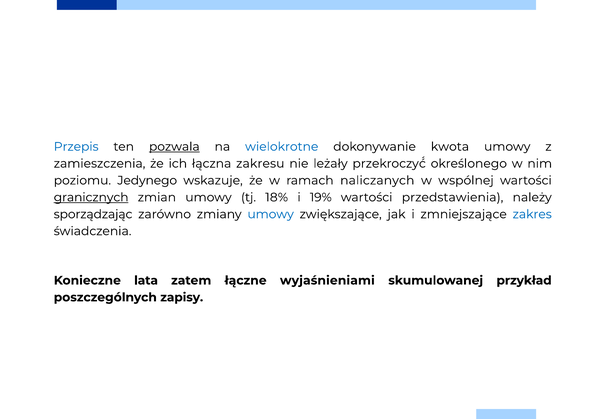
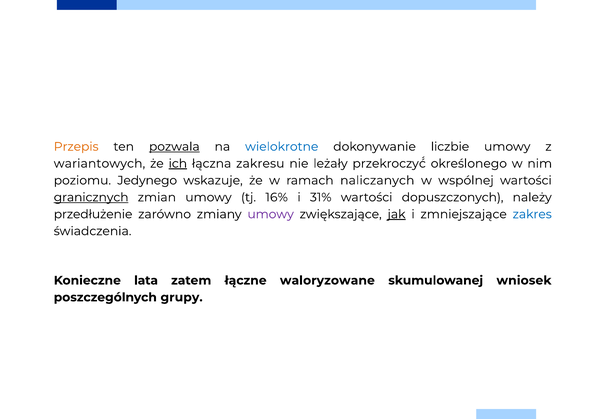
Przepis colour: blue -> orange
kwota: kwota -> liczbie
zamieszczenia: zamieszczenia -> wariantowych
ich underline: none -> present
18%: 18% -> 16%
19%: 19% -> 31%
przedstawienia: przedstawienia -> dopuszczonych
sporządzając: sporządzając -> przedłużenie
umowy at (271, 214) colour: blue -> purple
jak underline: none -> present
wyjaśnieniami: wyjaśnieniami -> waloryzowane
przykład: przykład -> wniosek
zapisy: zapisy -> grupy
